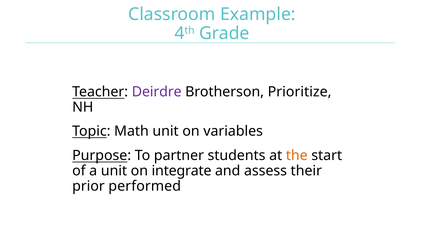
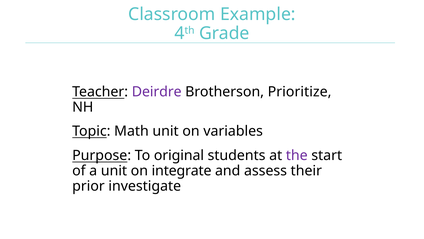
partner: partner -> original
the colour: orange -> purple
performed: performed -> investigate
